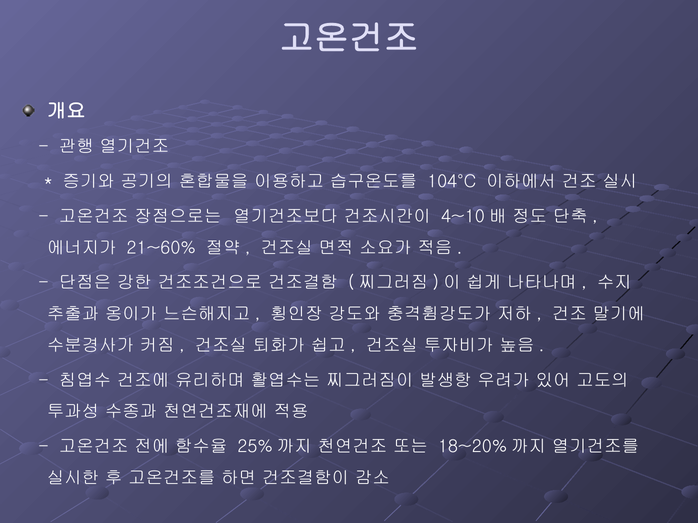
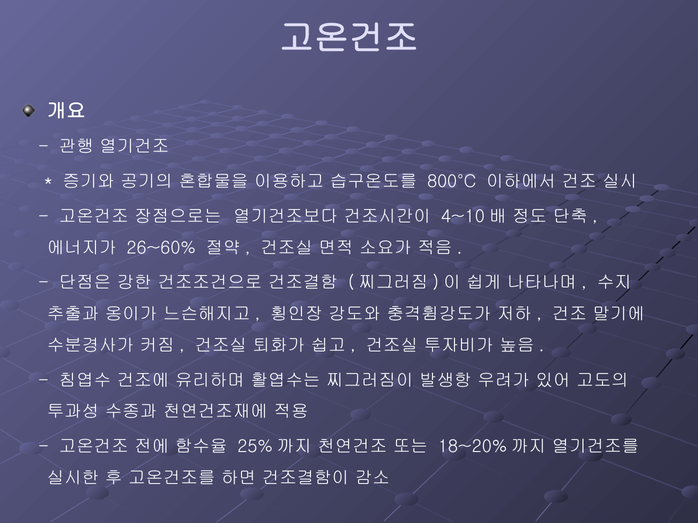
104°C: 104°C -> 800°C
21~60%: 21~60% -> 26~60%
